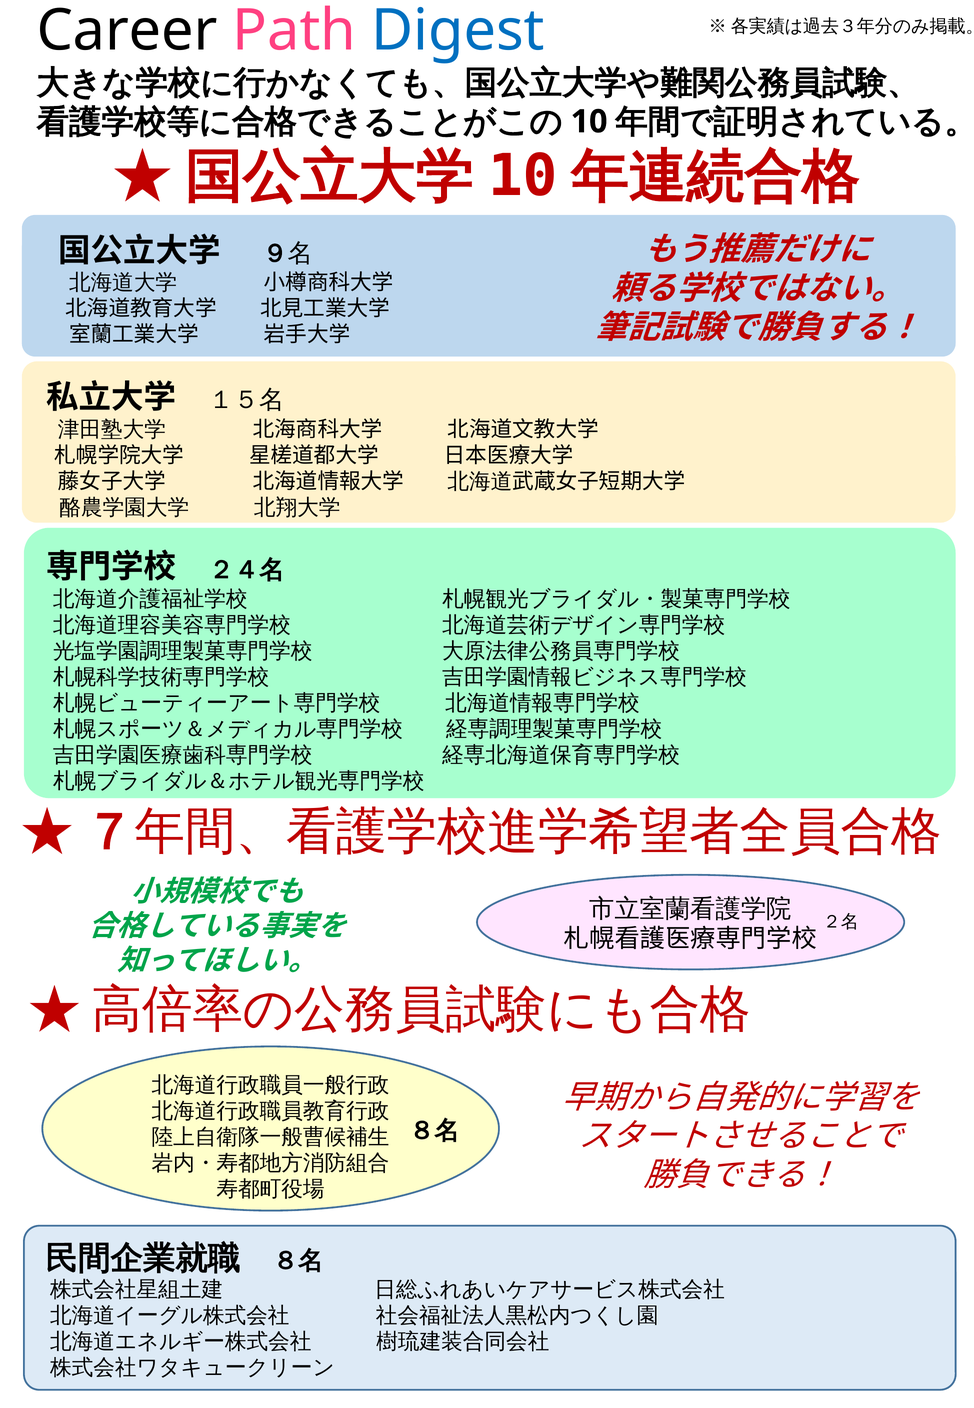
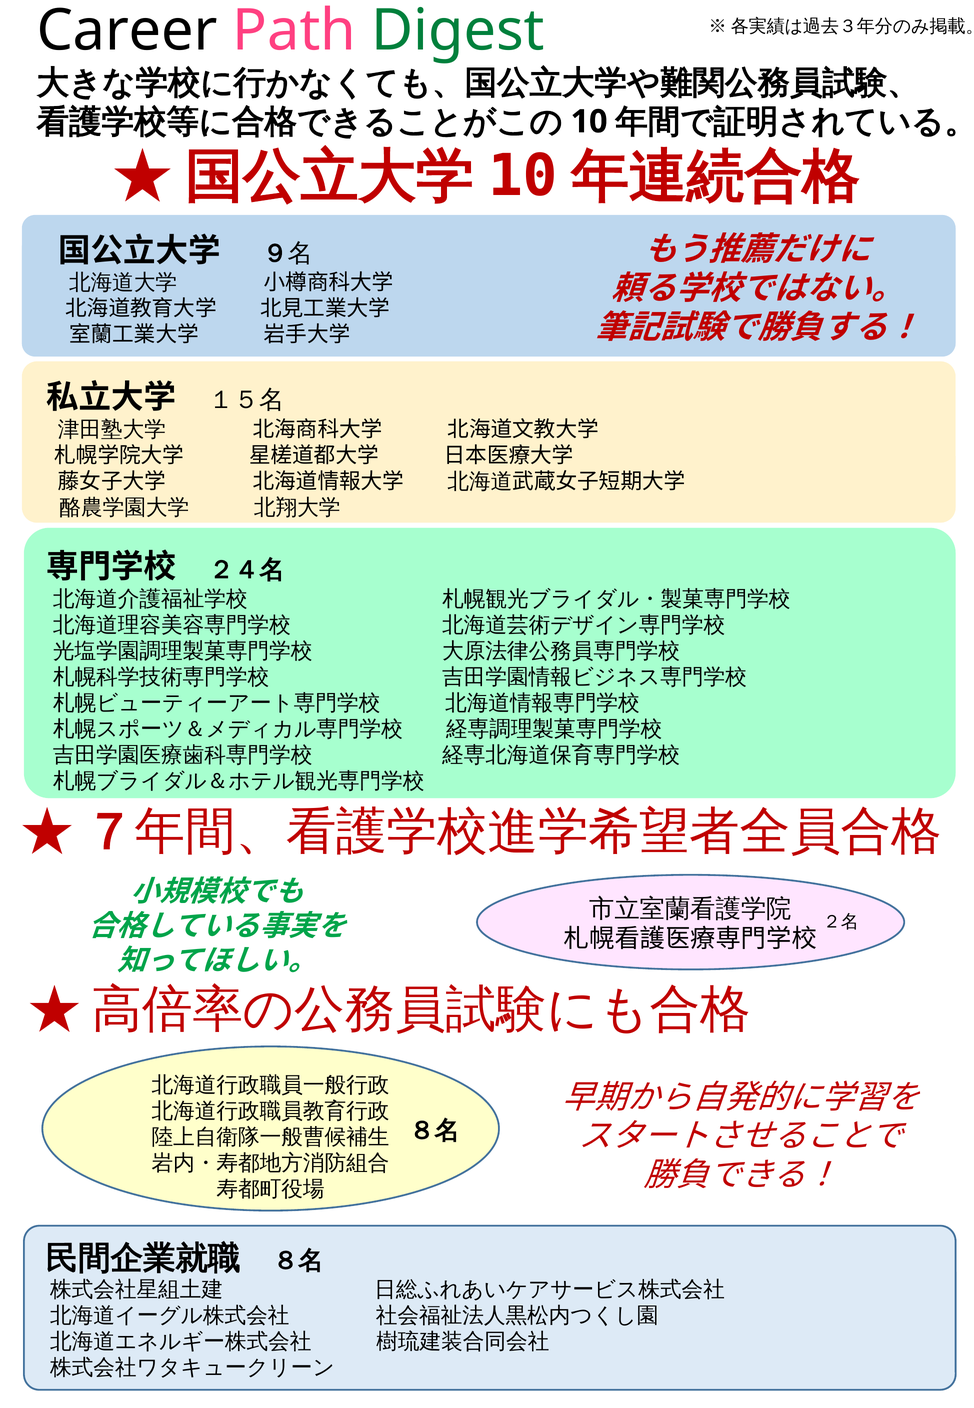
Digest colour: blue -> green
